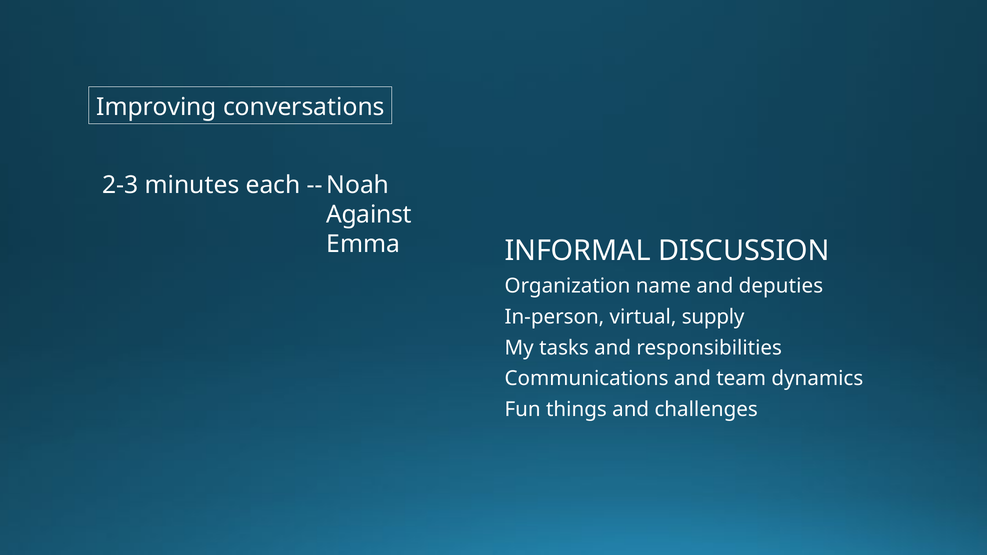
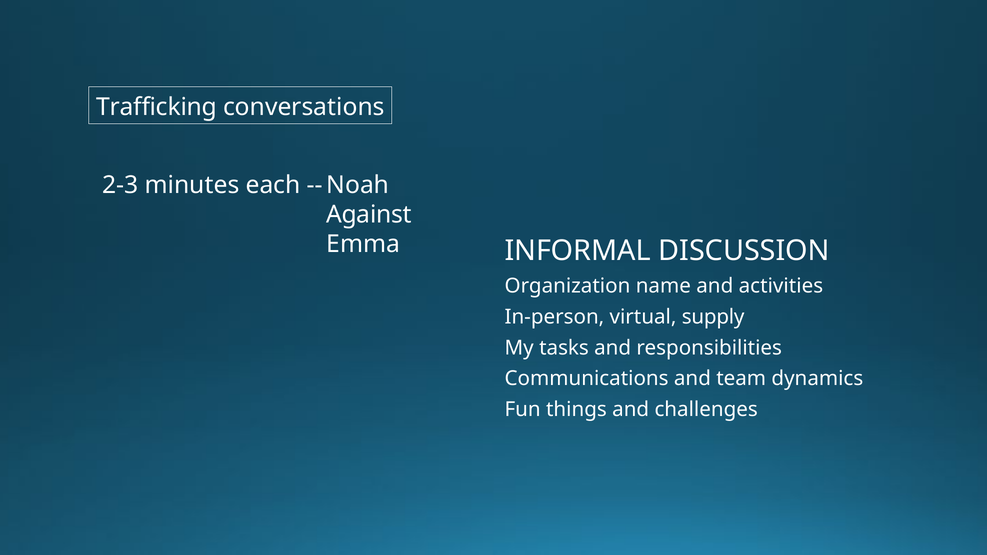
Improving: Improving -> Trafficking
deputies: deputies -> activities
